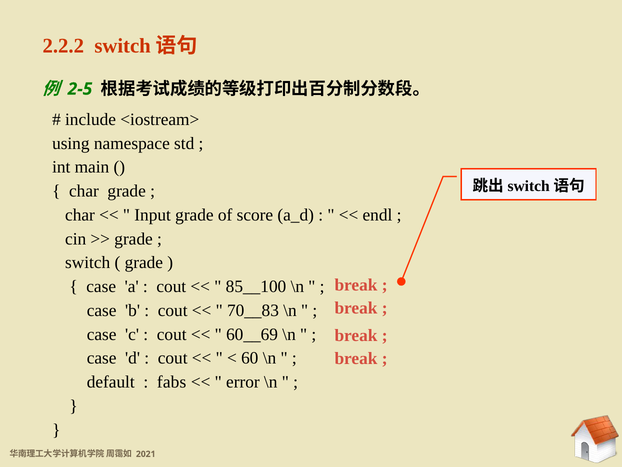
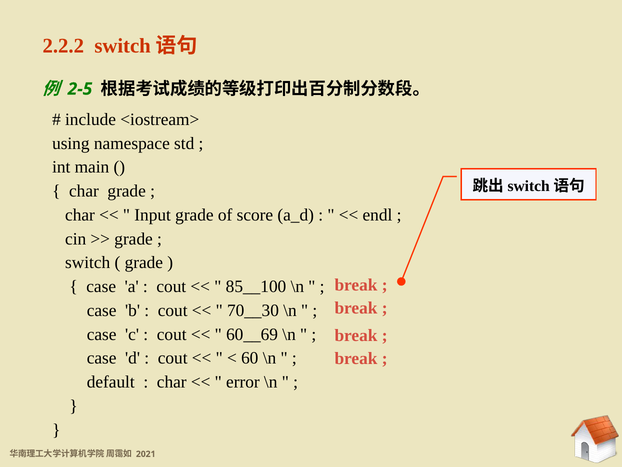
70__83: 70__83 -> 70__30
fabs at (172, 382): fabs -> char
